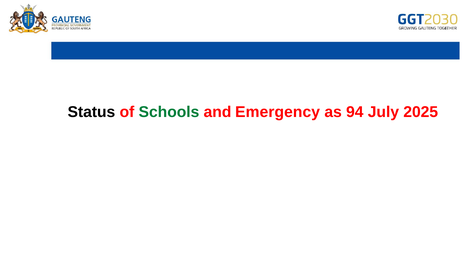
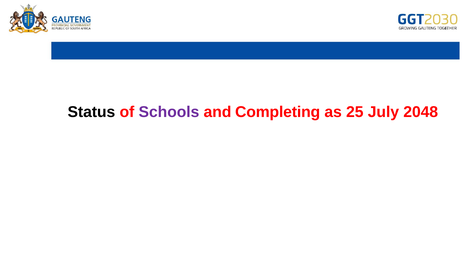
Schools colour: green -> purple
Emergency: Emergency -> Completing
94: 94 -> 25
2025: 2025 -> 2048
